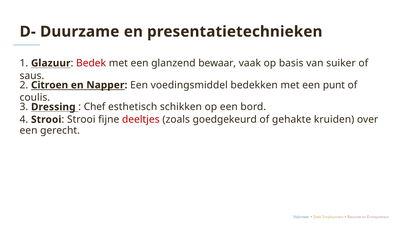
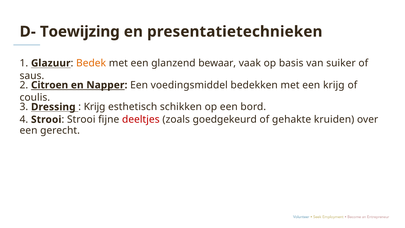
Duurzame: Duurzame -> Toewijzing
Bedek colour: red -> orange
een punt: punt -> krijg
Chef at (95, 107): Chef -> Krijg
